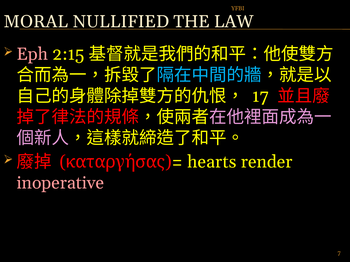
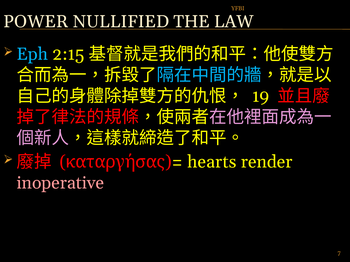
MORAL: MORAL -> POWER
Eph colour: pink -> light blue
17: 17 -> 19
